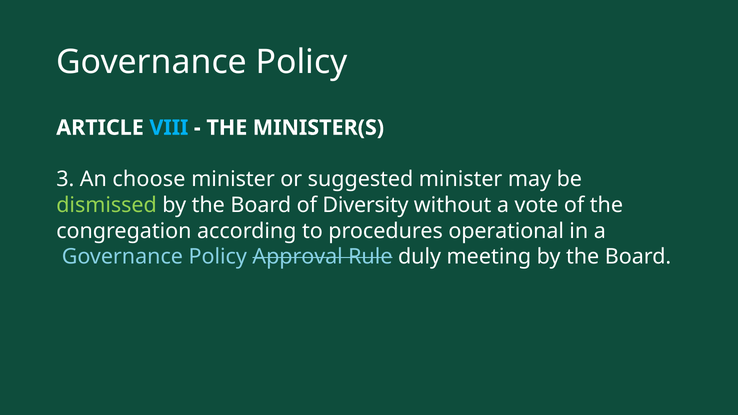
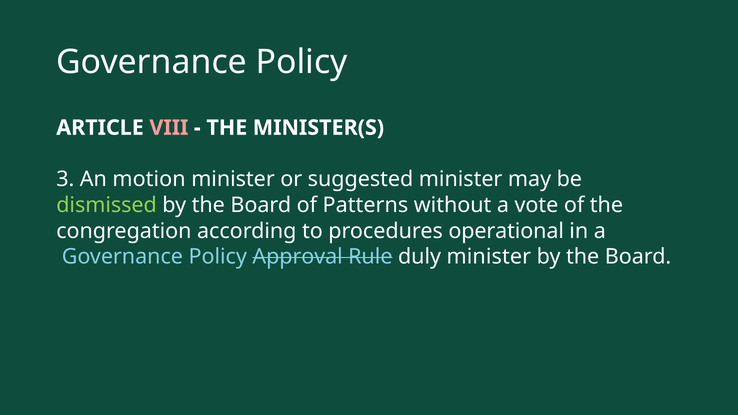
VIII colour: light blue -> pink
choose: choose -> motion
Diversity: Diversity -> Patterns
duly meeting: meeting -> minister
